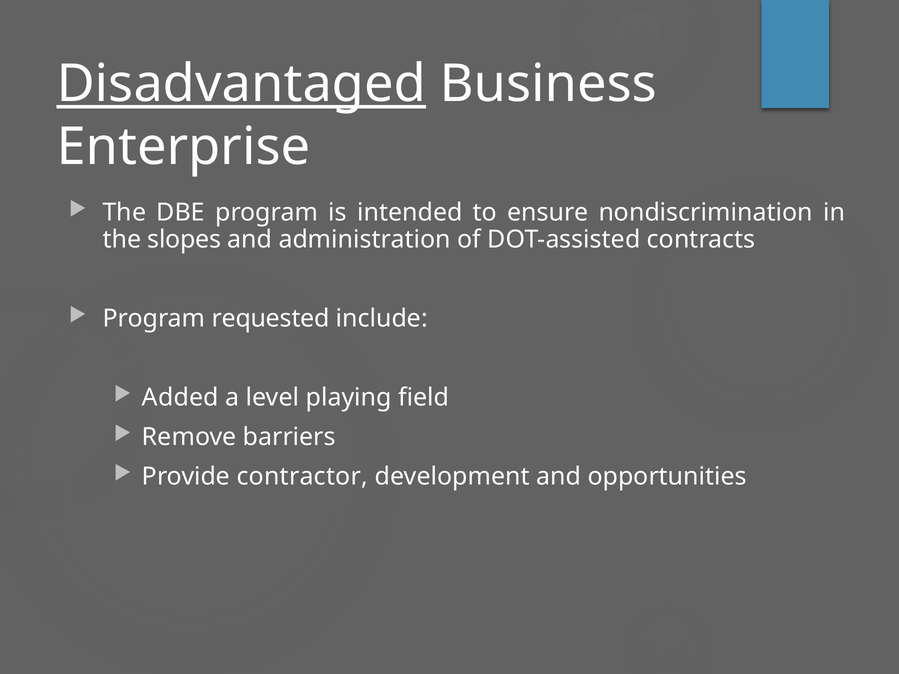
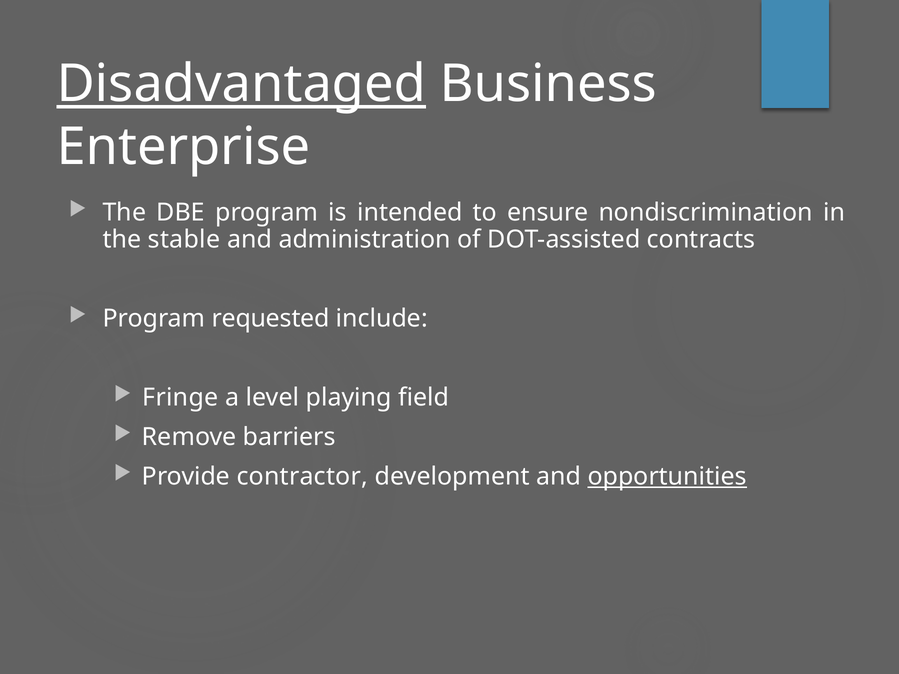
slopes: slopes -> stable
Added: Added -> Fringe
opportunities underline: none -> present
